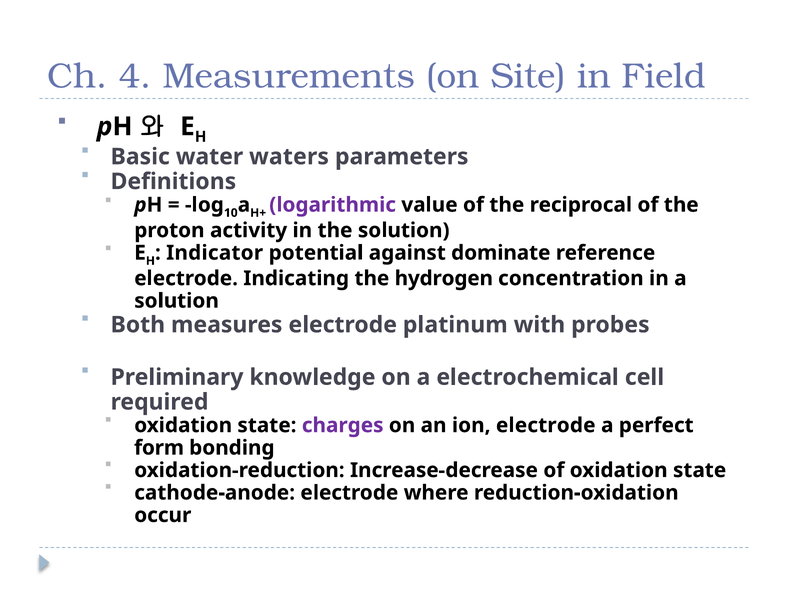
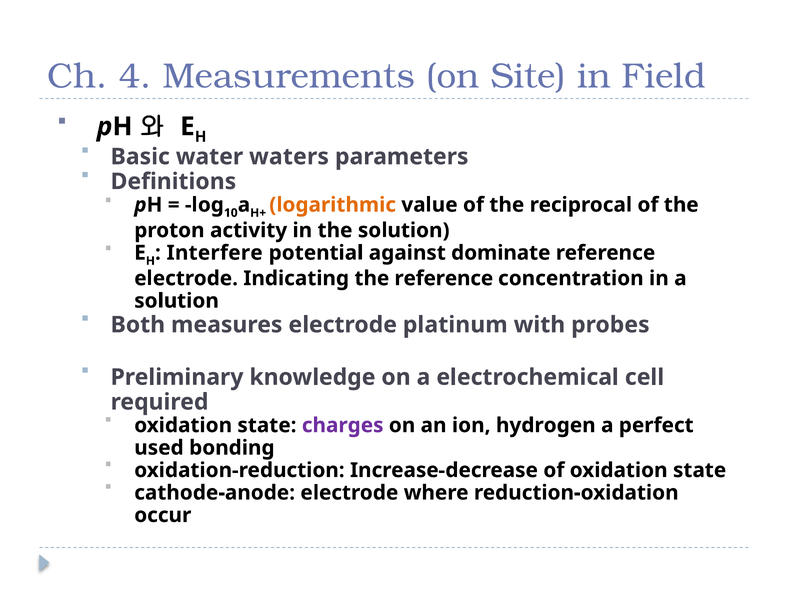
logarithmic colour: purple -> orange
Indicator: Indicator -> Interfere
the hydrogen: hydrogen -> reference
ion electrode: electrode -> hydrogen
form: form -> used
